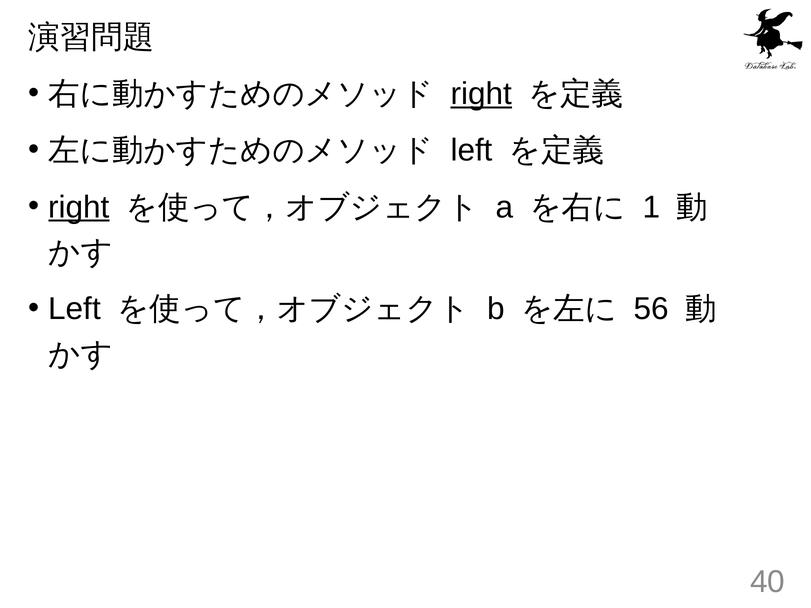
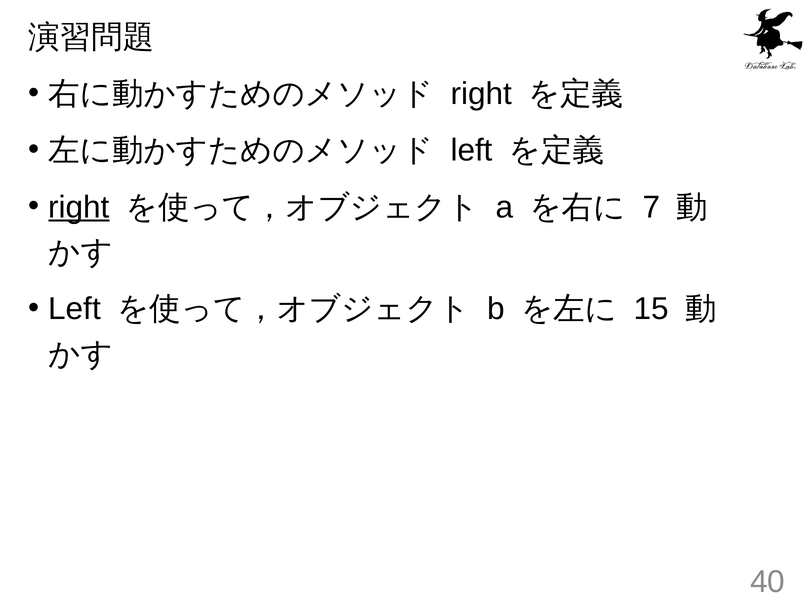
right at (481, 94) underline: present -> none
1: 1 -> 7
56: 56 -> 15
